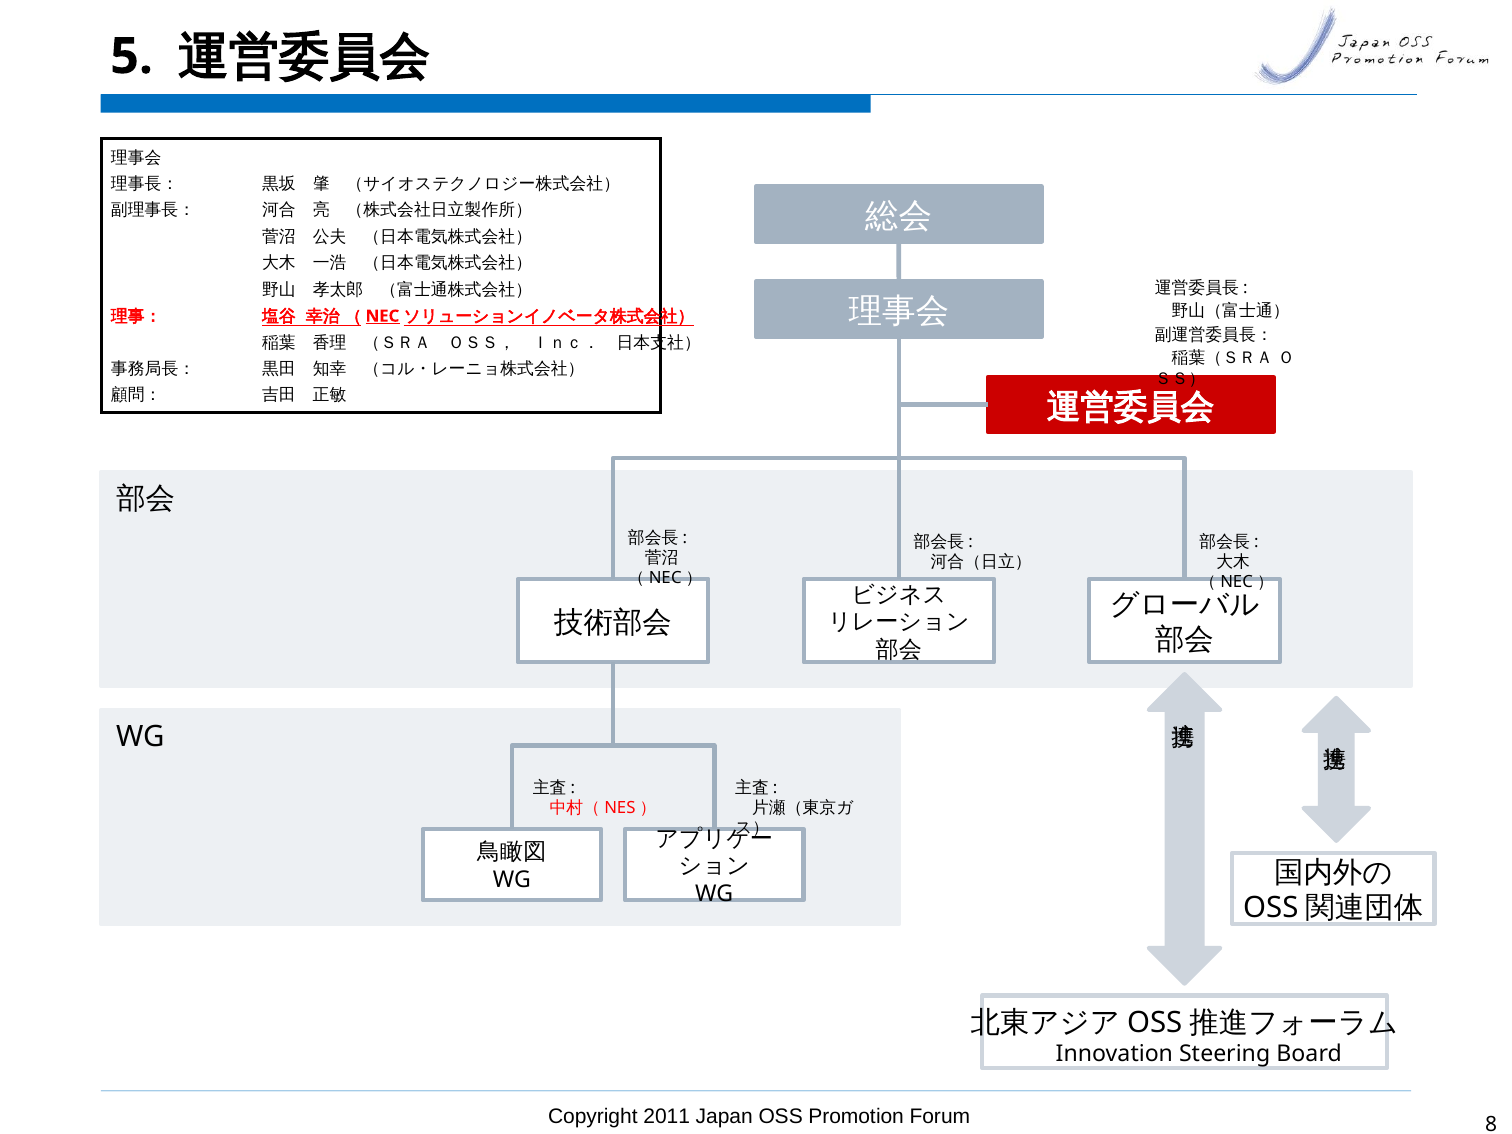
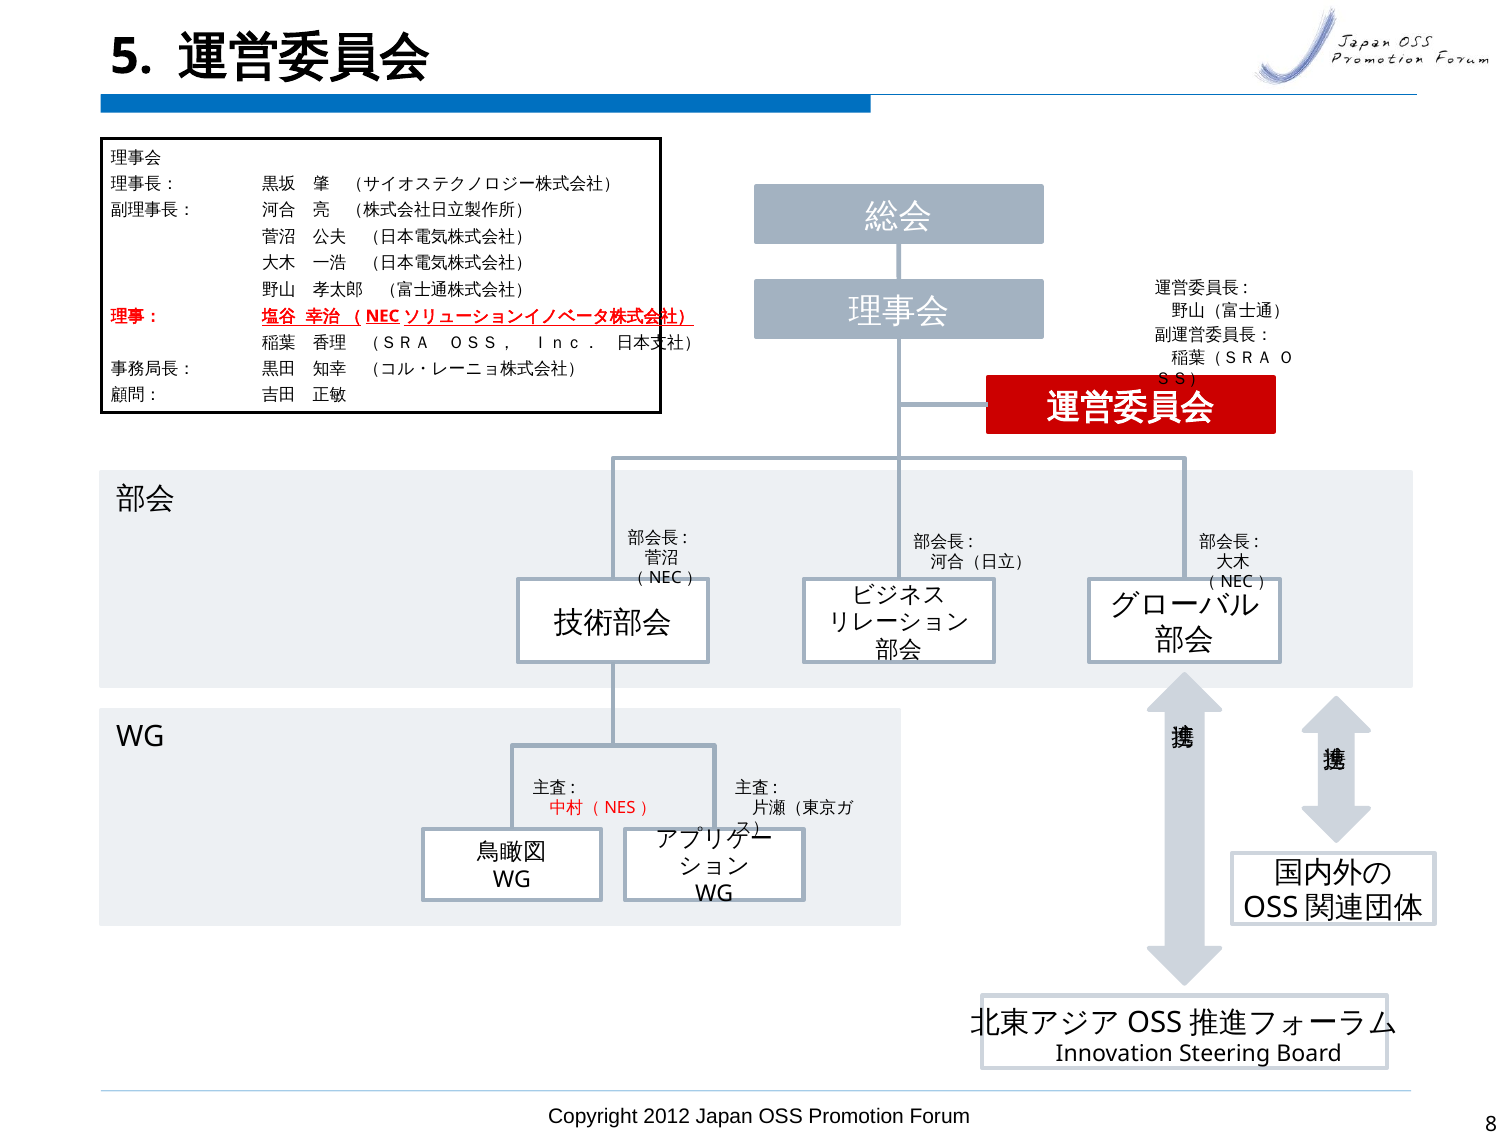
2011: 2011 -> 2012
